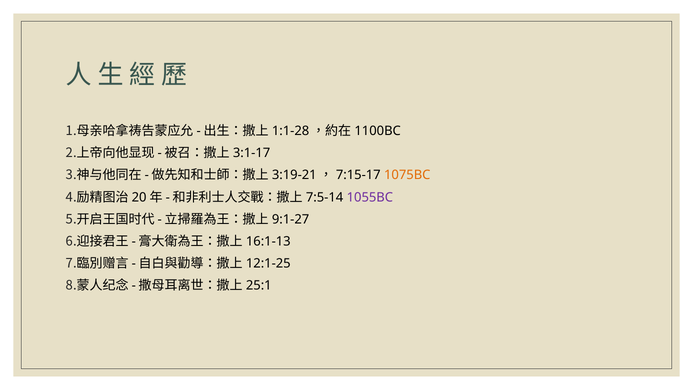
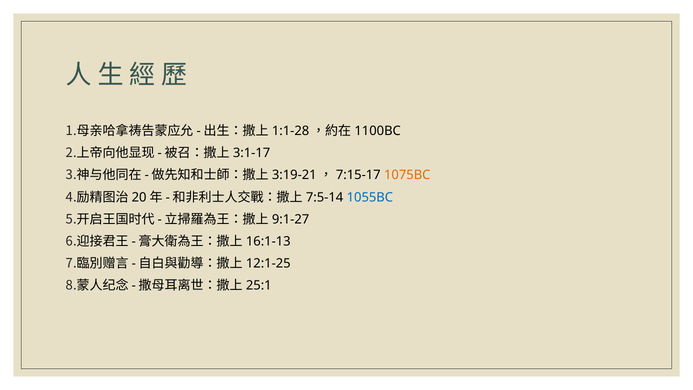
1055BC colour: purple -> blue
